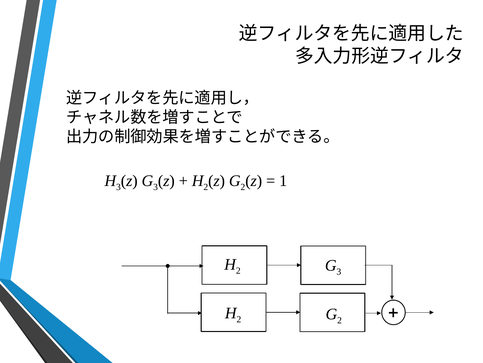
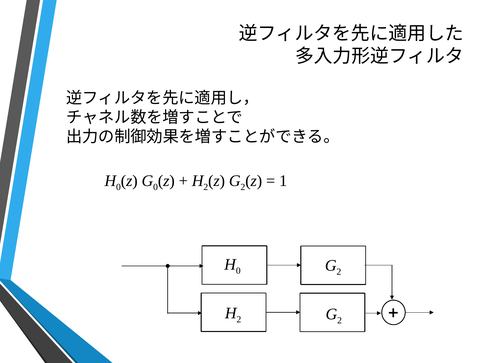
3 at (118, 187): 3 -> 0
3 at (156, 187): 3 -> 0
2 at (238, 270): 2 -> 0
3 at (339, 271): 3 -> 2
